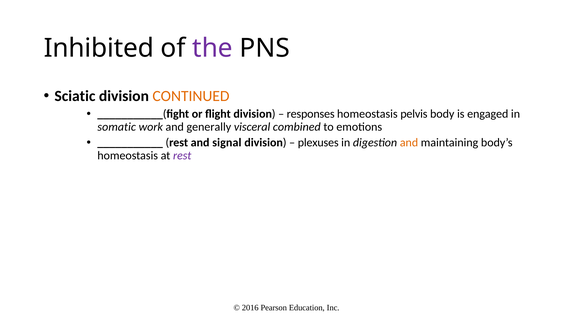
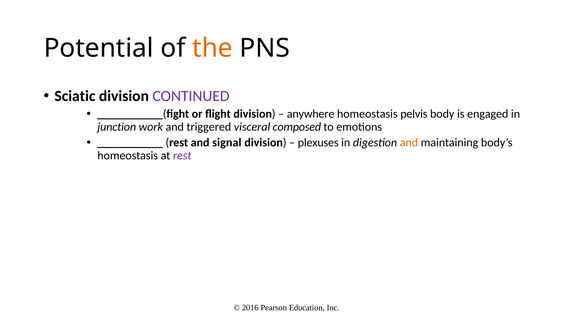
Inhibited: Inhibited -> Potential
the colour: purple -> orange
CONTINUED colour: orange -> purple
responses: responses -> anywhere
somatic: somatic -> junction
generally: generally -> triggered
combined: combined -> composed
